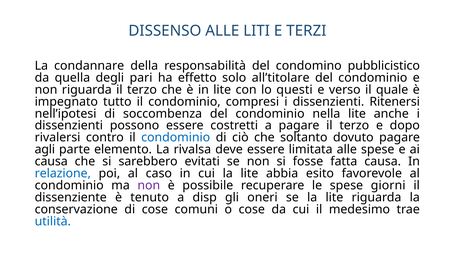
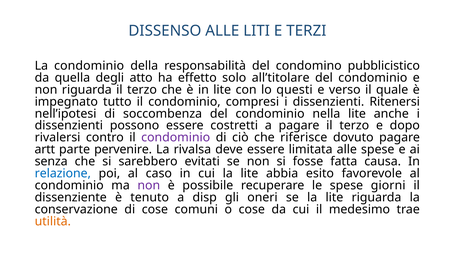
La condannare: condannare -> condominio
pari: pari -> atto
condominio at (176, 138) colour: blue -> purple
soltanto: soltanto -> riferisce
agli: agli -> artt
elemento: elemento -> pervenire
causa at (51, 161): causa -> senza
utilità colour: blue -> orange
